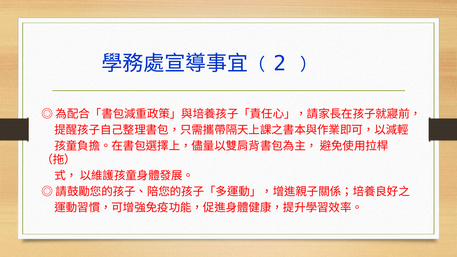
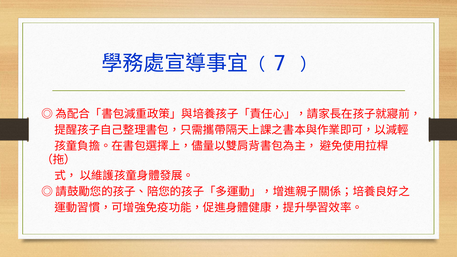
2: 2 -> 7
